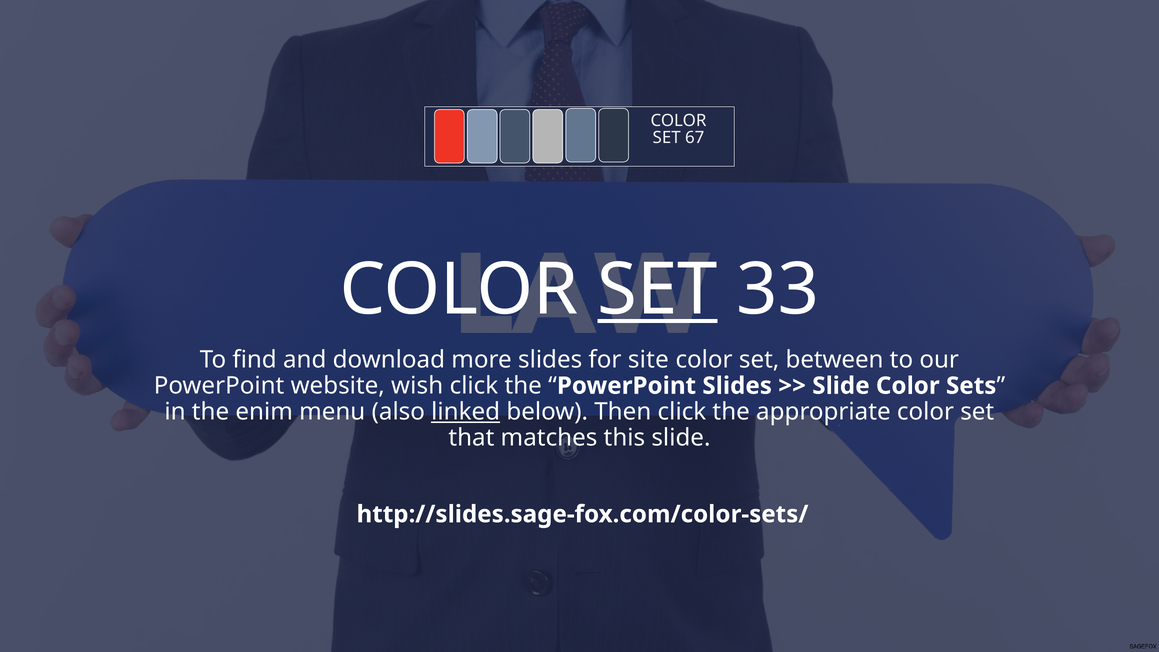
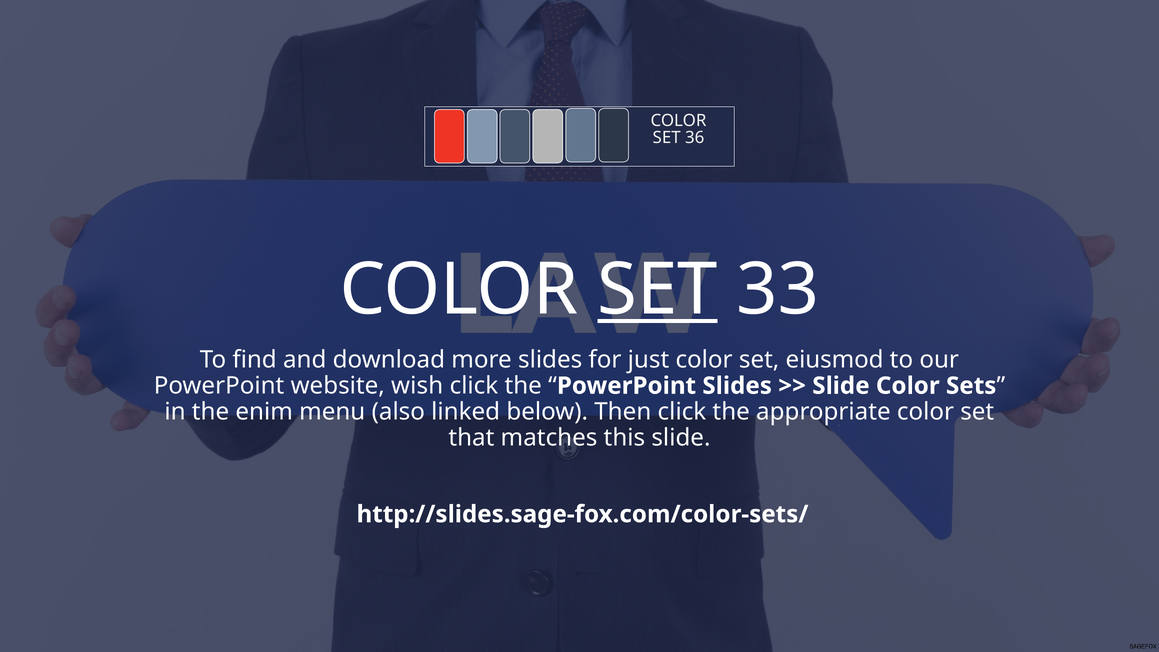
67: 67 -> 36
site: site -> just
between: between -> eiusmod
linked underline: present -> none
